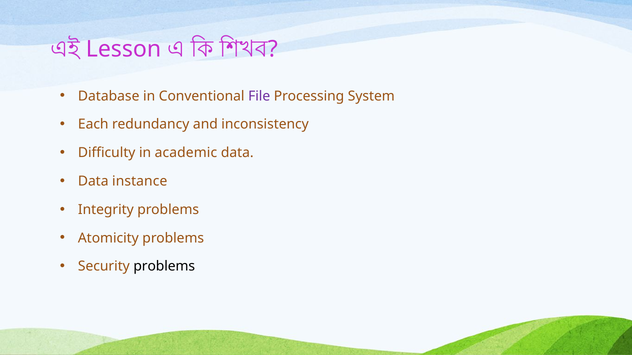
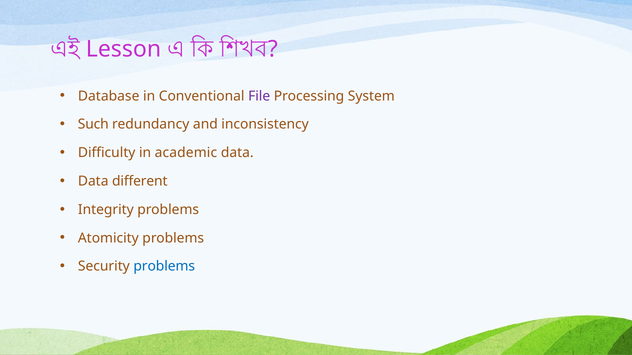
Each: Each -> Such
instance: instance -> different
problems at (164, 267) colour: black -> blue
